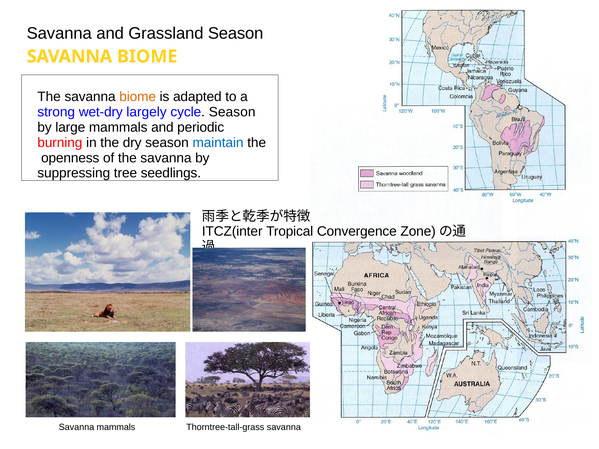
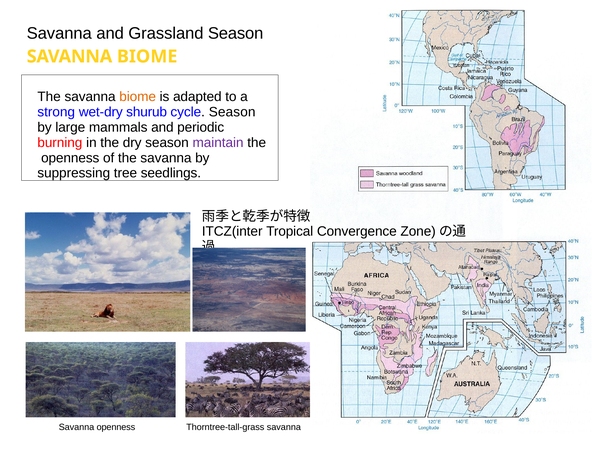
largely: largely -> shurub
maintain colour: blue -> purple
Savanna mammals: mammals -> openness
